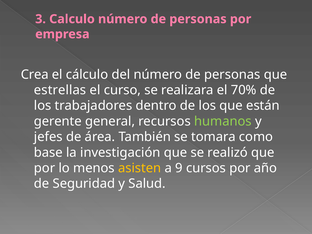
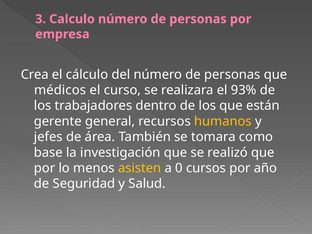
estrellas: estrellas -> médicos
70%: 70% -> 93%
humanos colour: light green -> yellow
9: 9 -> 0
